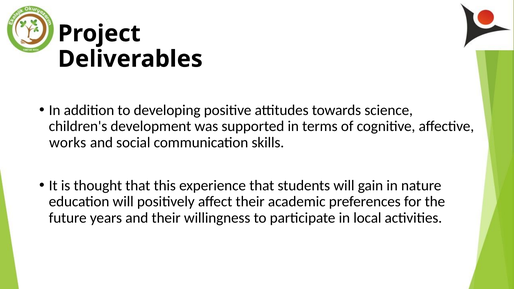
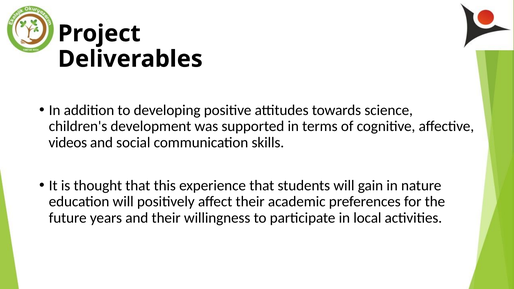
works: works -> videos
